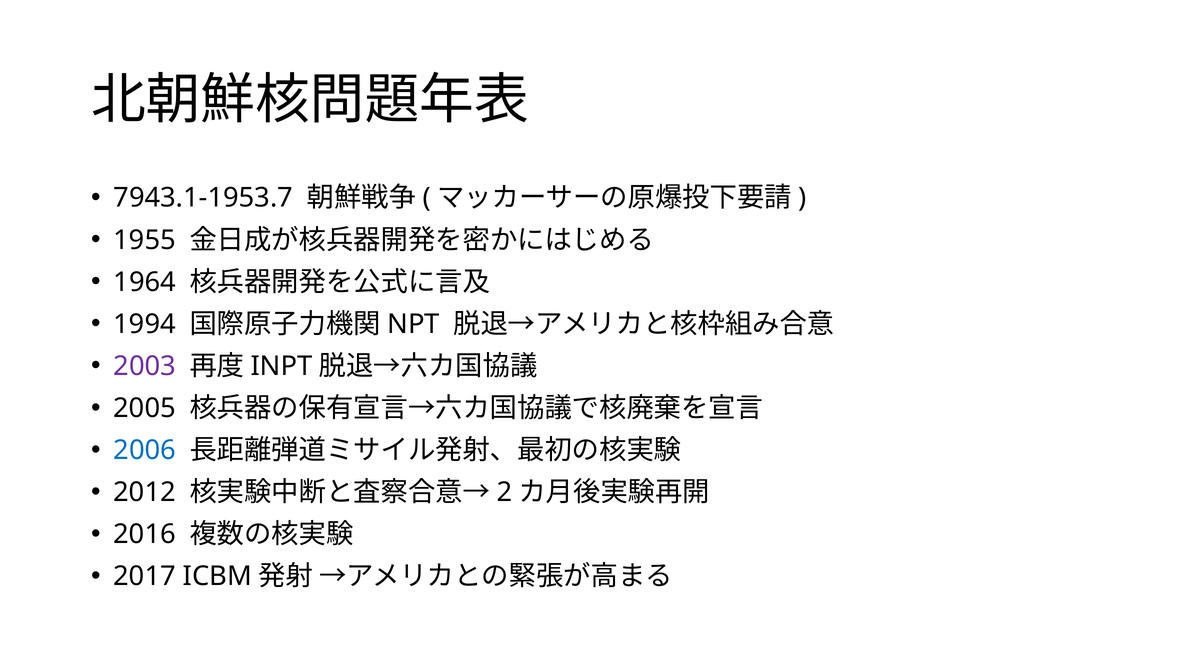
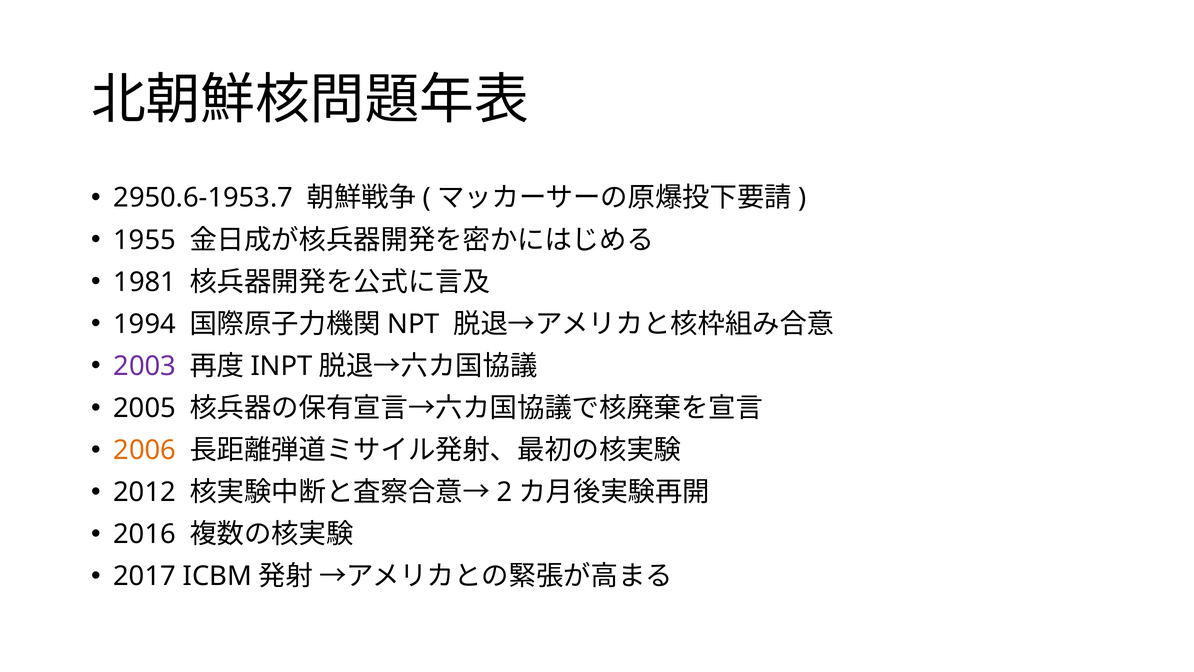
7943.1-1953.7: 7943.1-1953.7 -> 2950.6-1953.7
1964: 1964 -> 1981
2006 colour: blue -> orange
